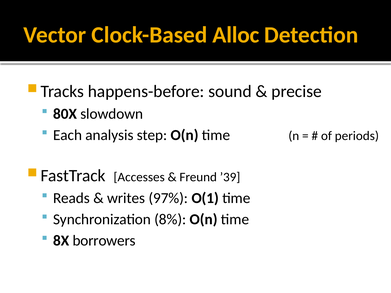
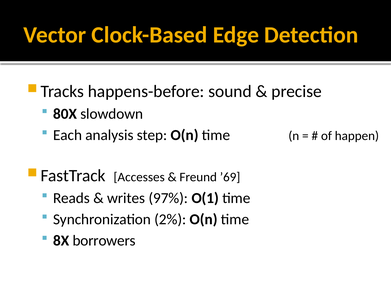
Alloc: Alloc -> Edge
periods: periods -> happen
’39: ’39 -> ’69
8%: 8% -> 2%
